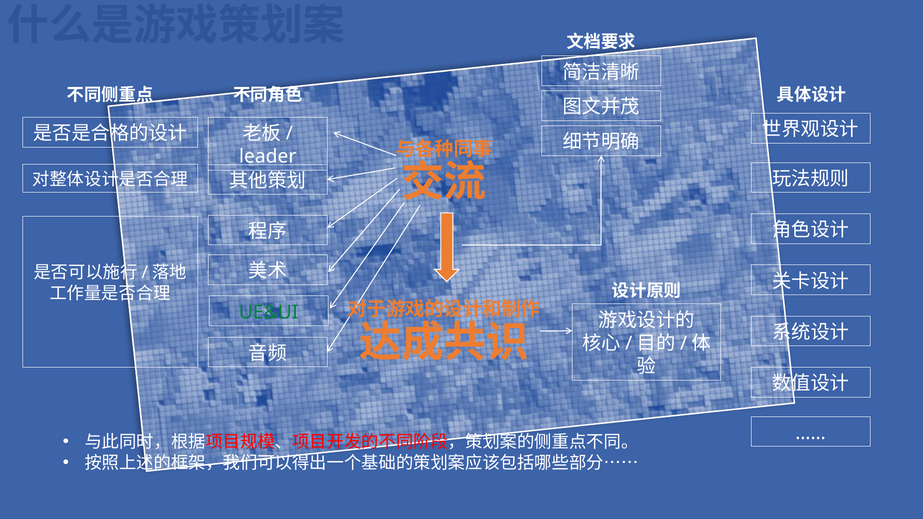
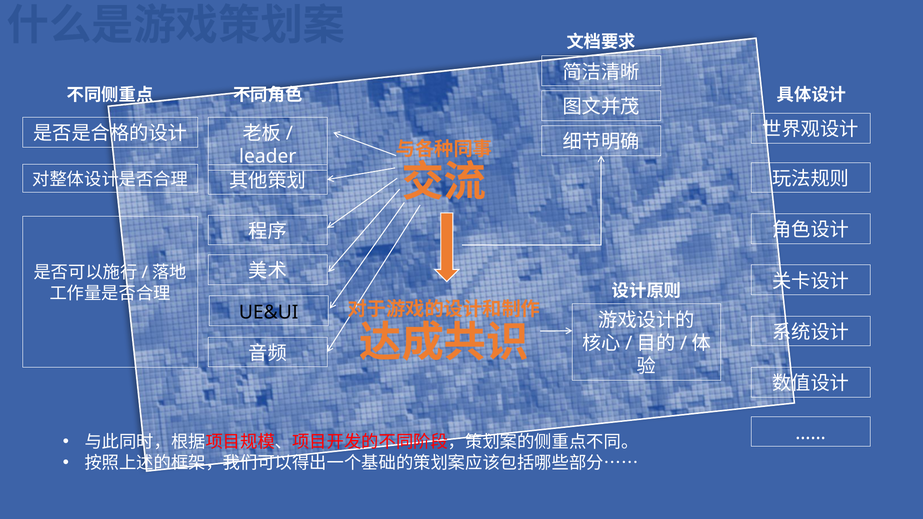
UE&UI colour: green -> black
